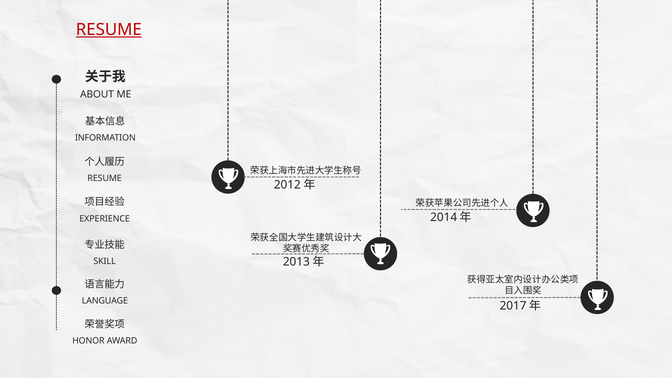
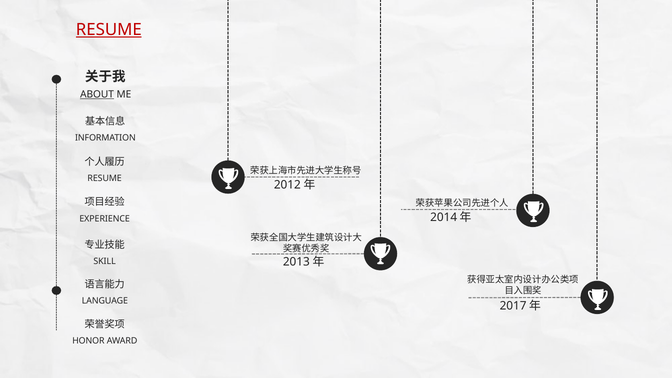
ABOUT underline: none -> present
